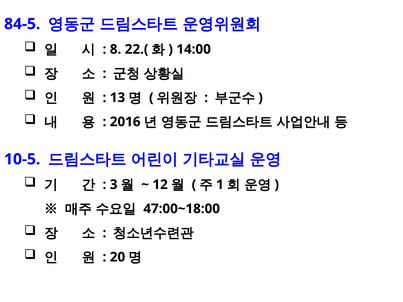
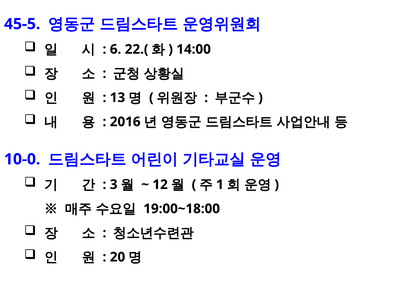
84-5: 84-5 -> 45-5
8: 8 -> 6
10-5: 10-5 -> 10-0
47:00~18:00: 47:00~18:00 -> 19:00~18:00
